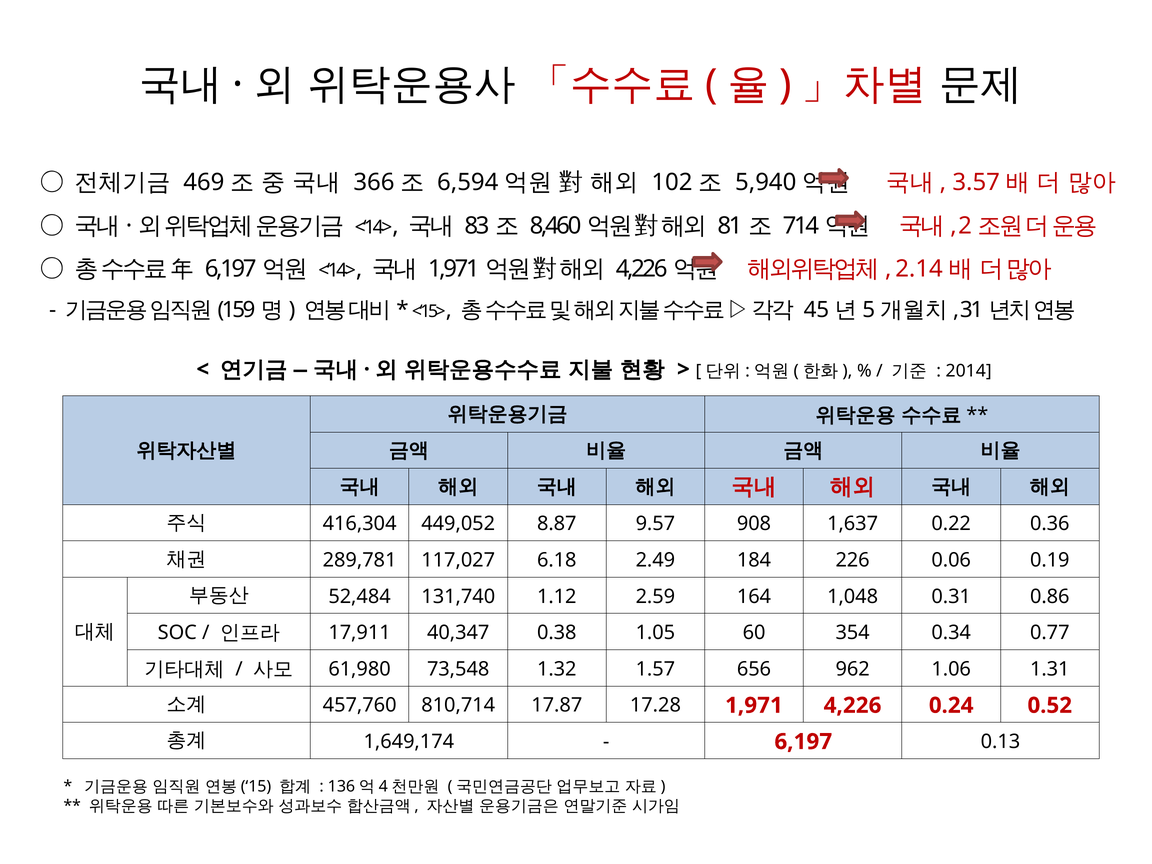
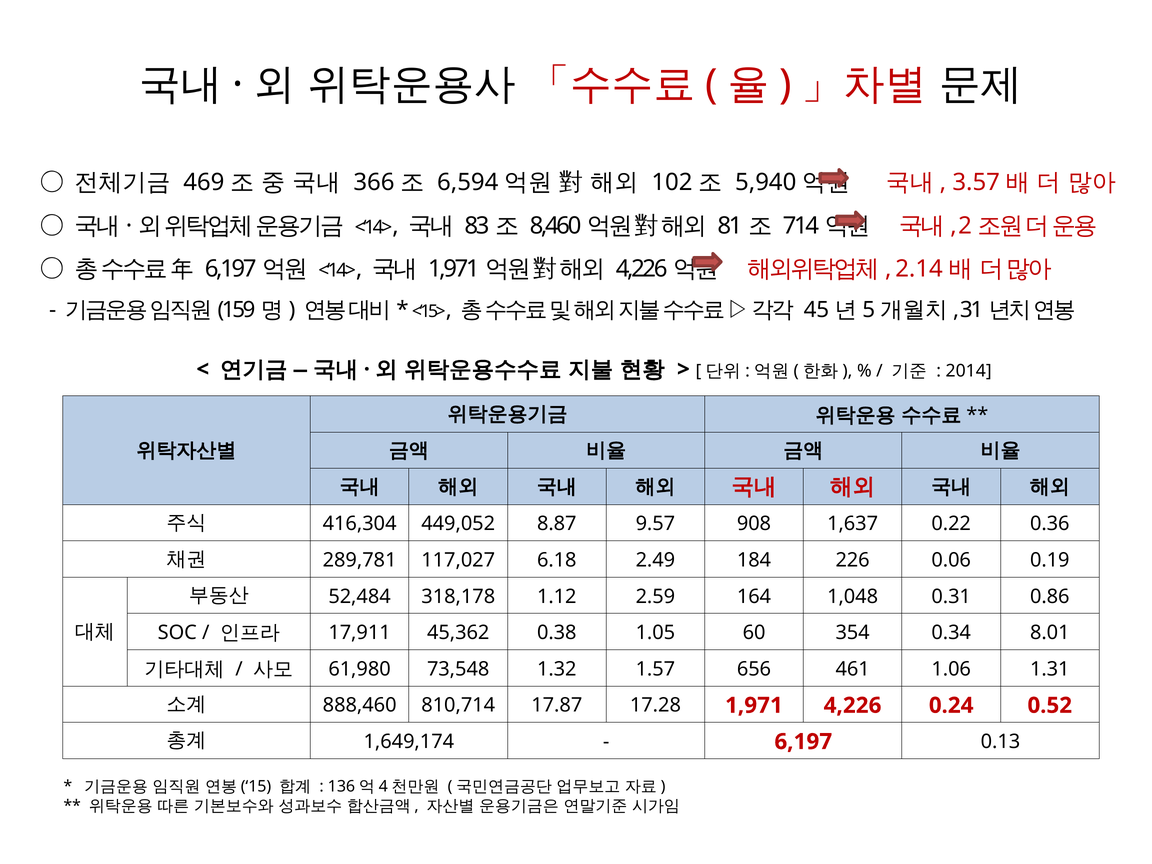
131,740: 131,740 -> 318,178
40,347: 40,347 -> 45,362
0.77: 0.77 -> 8.01
962: 962 -> 461
457,760: 457,760 -> 888,460
